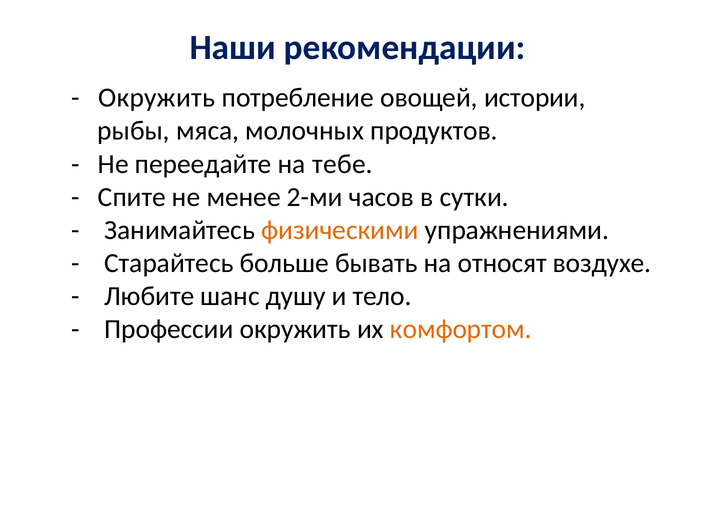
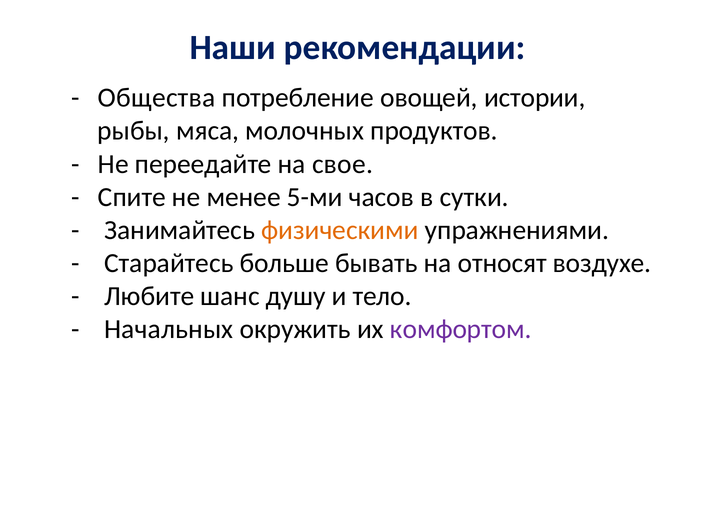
Окружить at (157, 98): Окружить -> Общества
тебе: тебе -> свое
2-ми: 2-ми -> 5-ми
Профессии: Профессии -> Начальных
комфортом colour: orange -> purple
